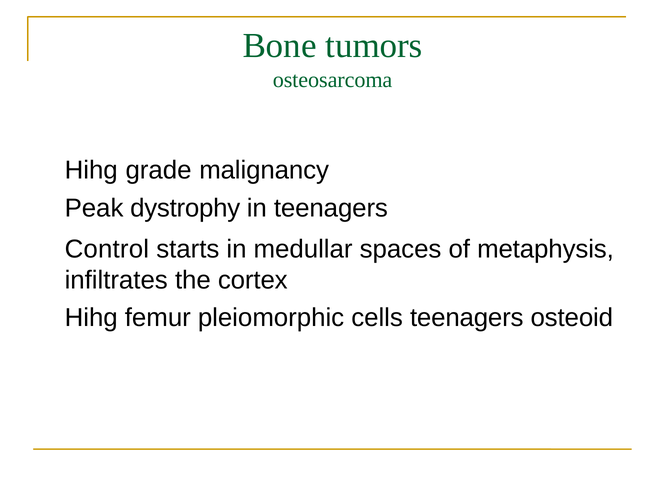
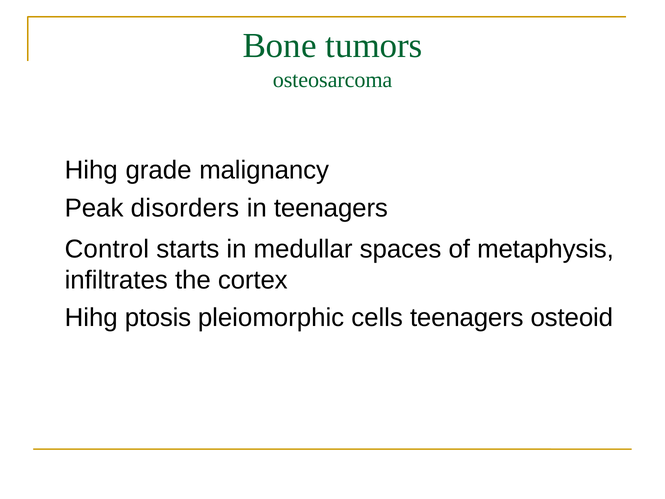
dystrophy: dystrophy -> disorders
femur: femur -> ptosis
